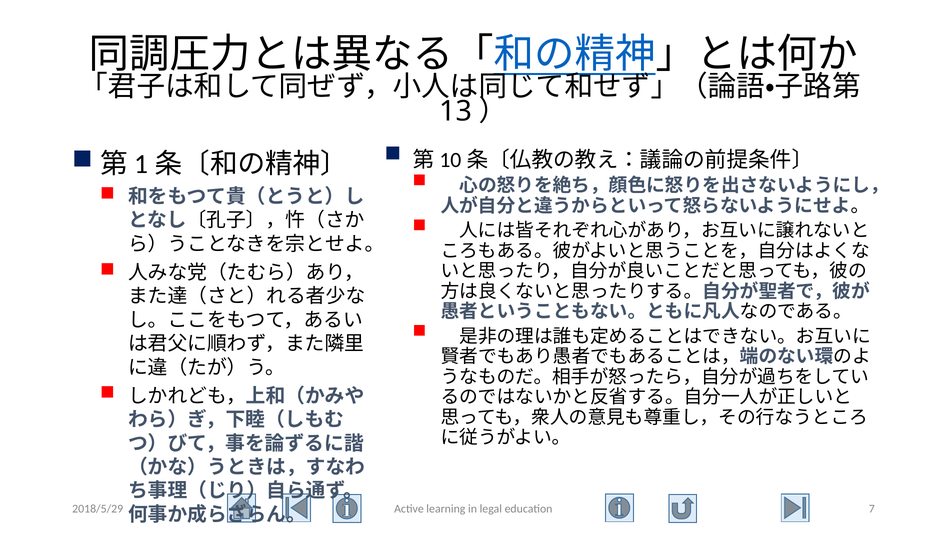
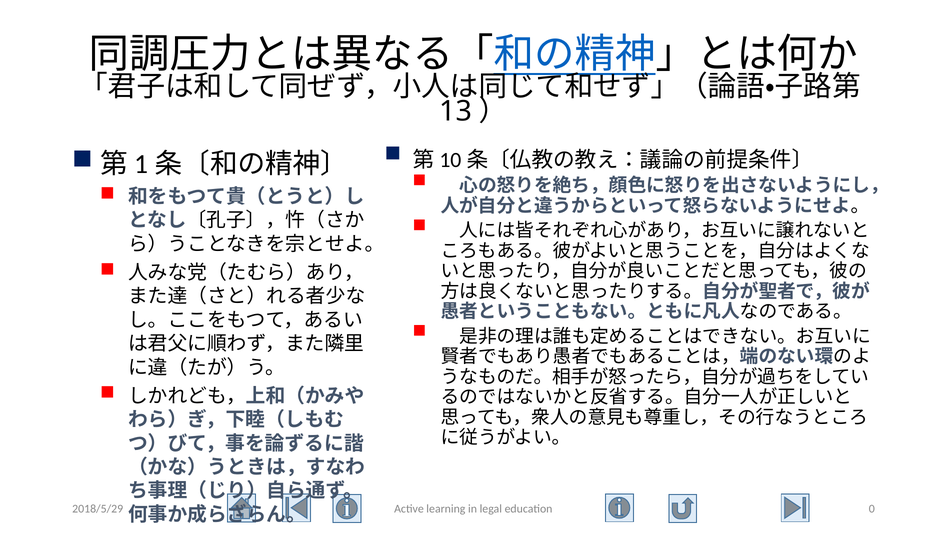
7: 7 -> 0
